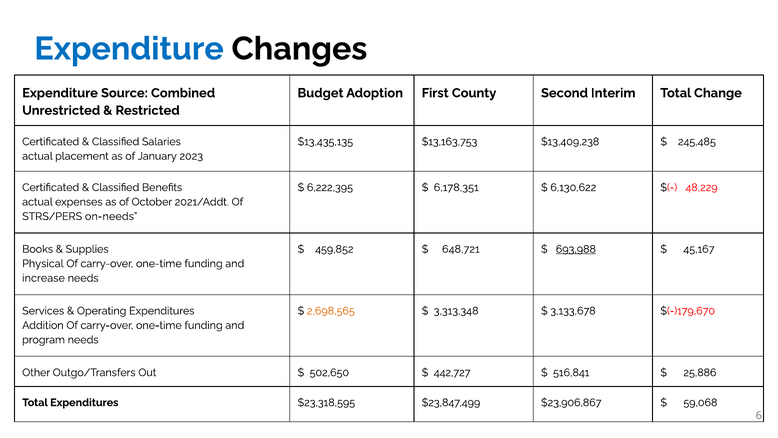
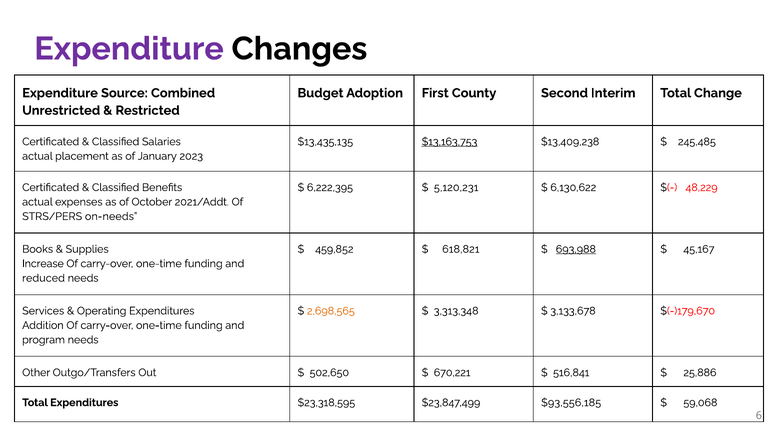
Expenditure at (129, 49) colour: blue -> purple
$13,163,753 underline: none -> present
6,178,351: 6,178,351 -> 5,120,231
648,721: 648,721 -> 618,821
Physical: Physical -> Increase
increase: increase -> reduced
442,727: 442,727 -> 670,221
$23,906,867: $23,906,867 -> $93,556,185
